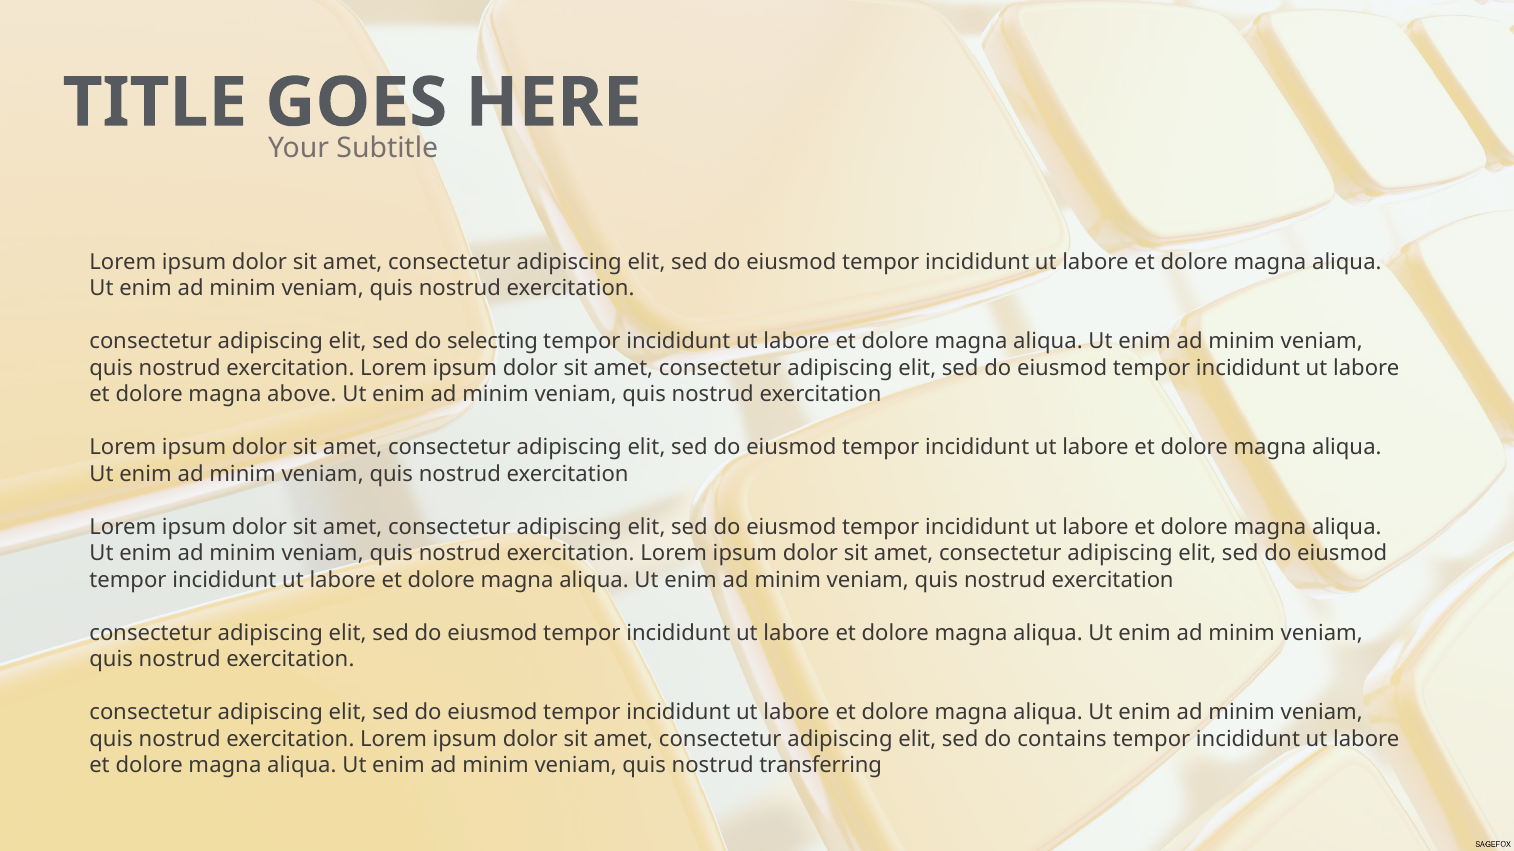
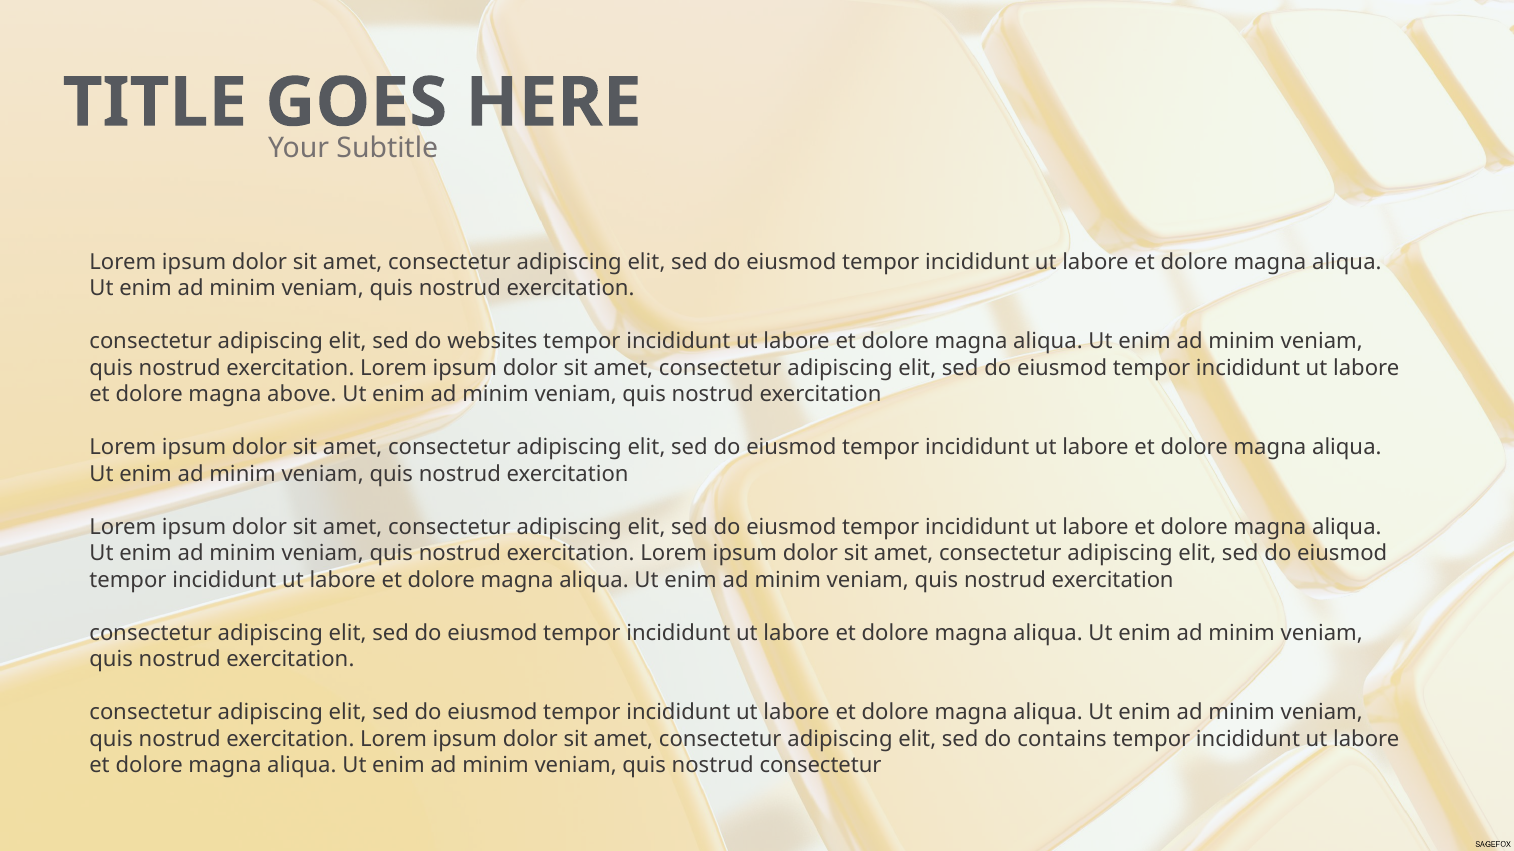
selecting: selecting -> websites
nostrud transferring: transferring -> consectetur
